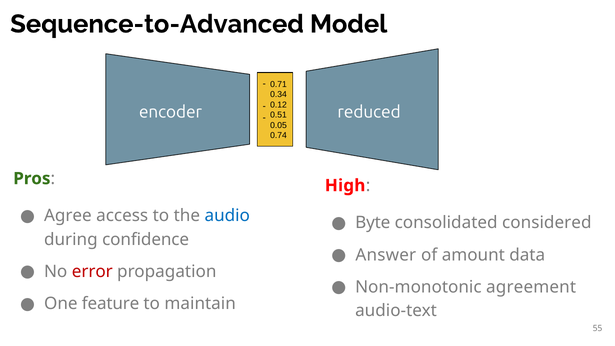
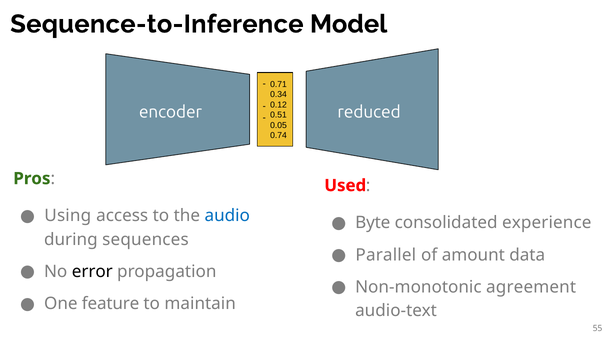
Sequence-to-Advanced: Sequence-to-Advanced -> Sequence-to-Inference
High: High -> Used
Agree: Agree -> Using
considered: considered -> experience
confidence: confidence -> sequences
Answer: Answer -> Parallel
error colour: red -> black
